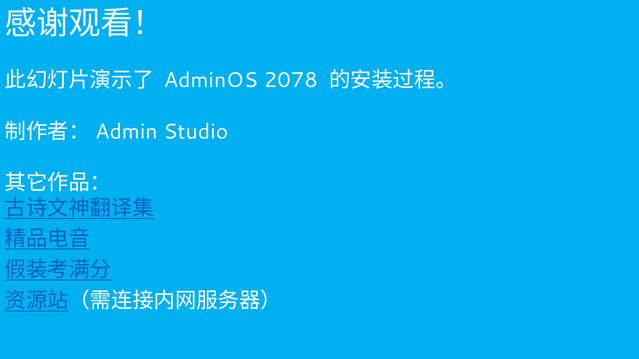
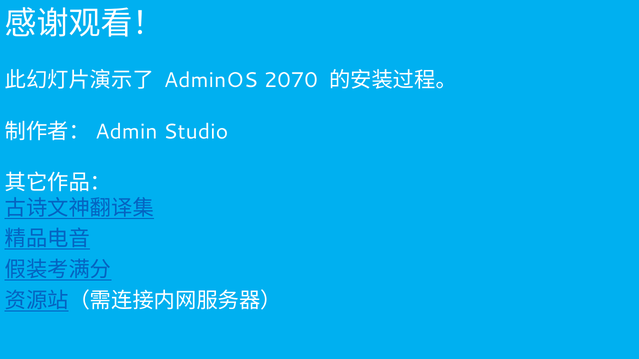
2078: 2078 -> 2070
